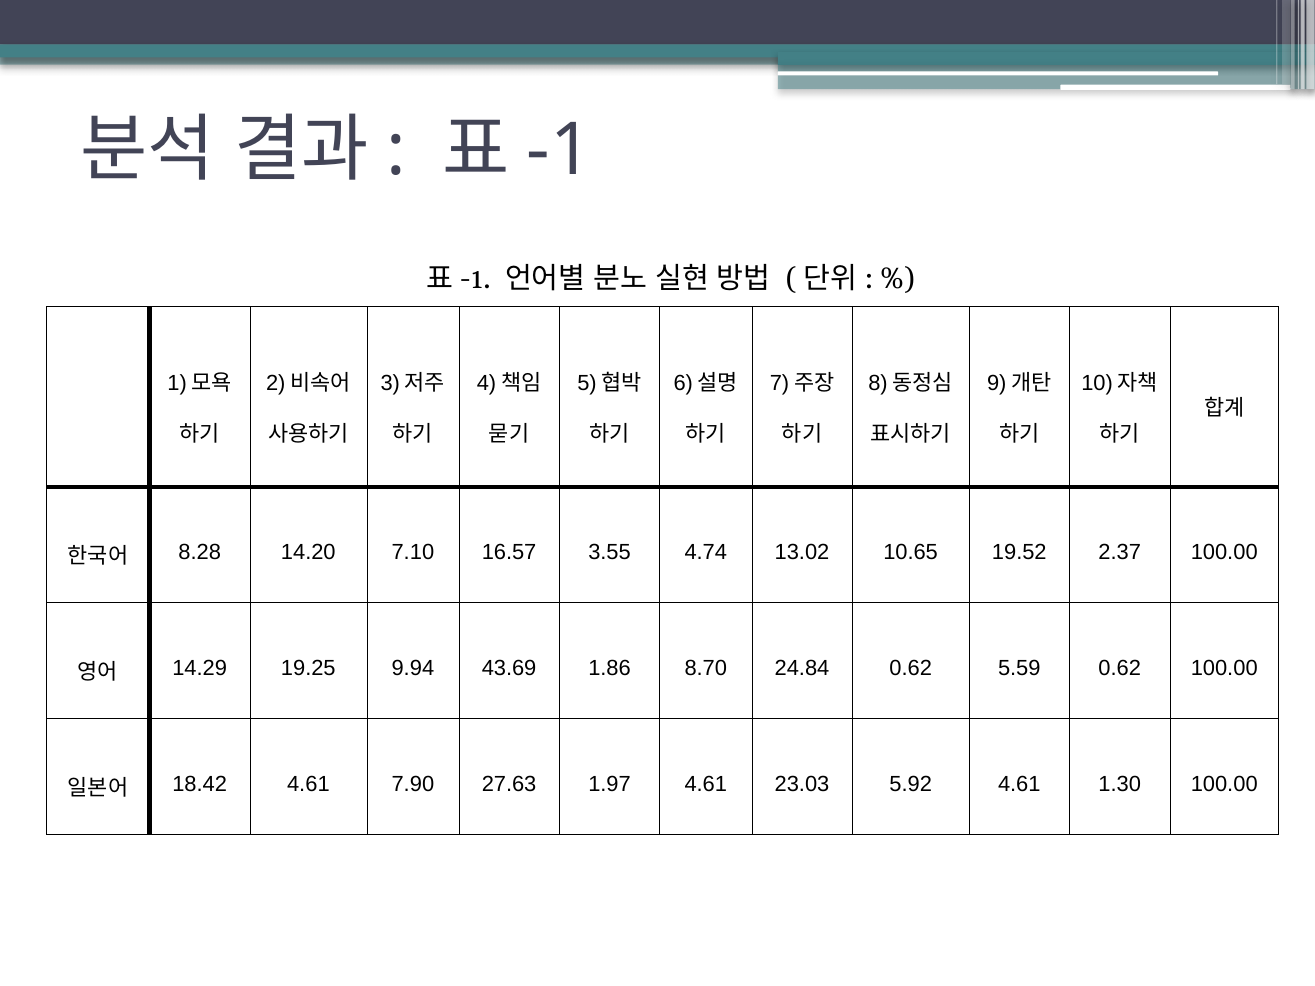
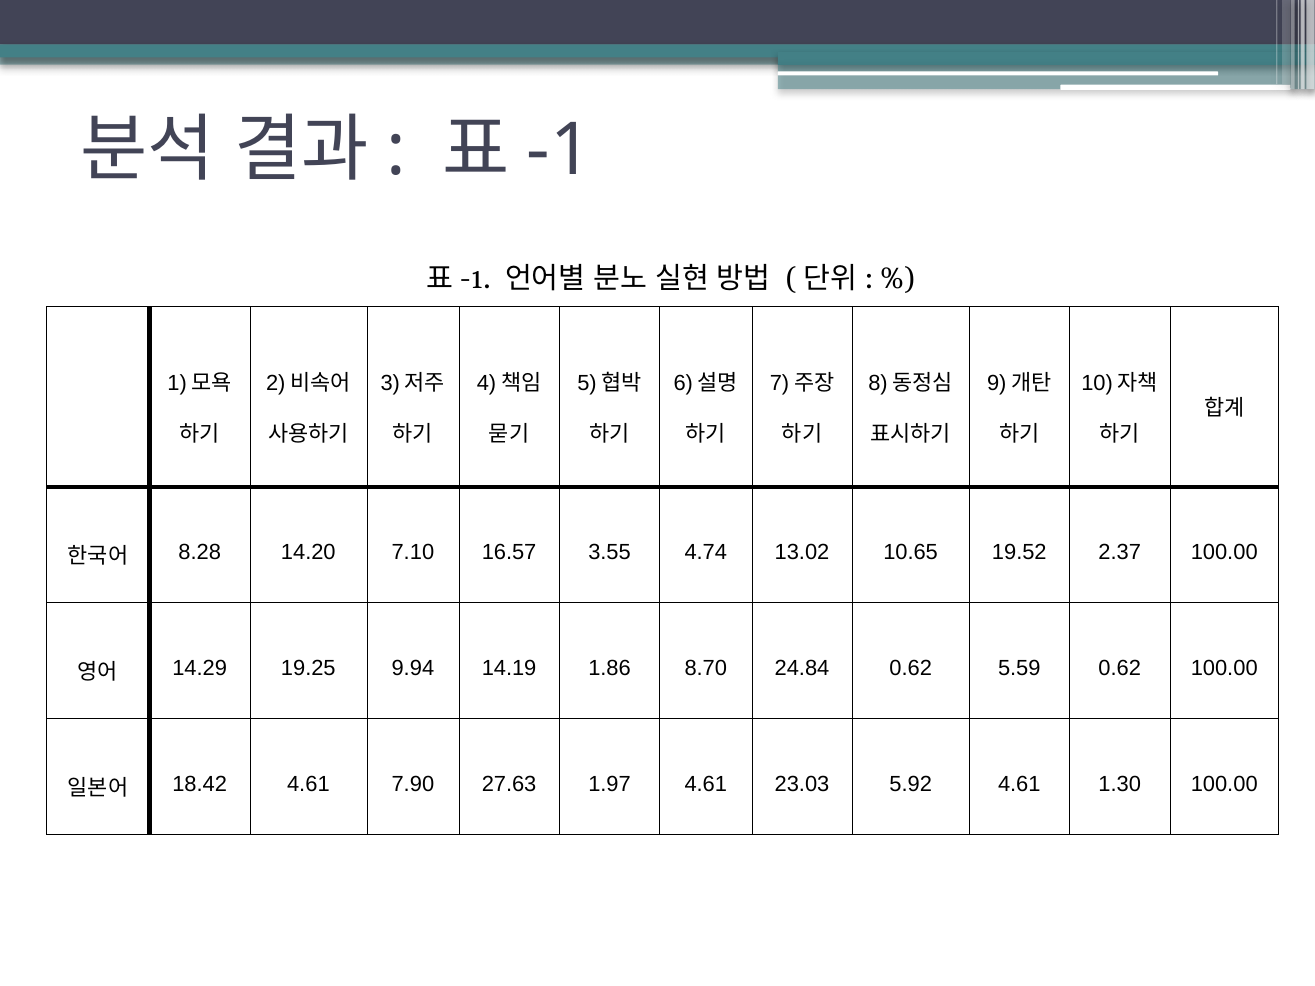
43.69: 43.69 -> 14.19
